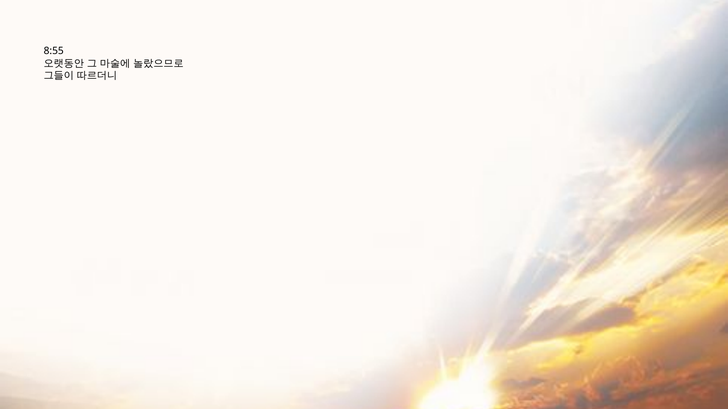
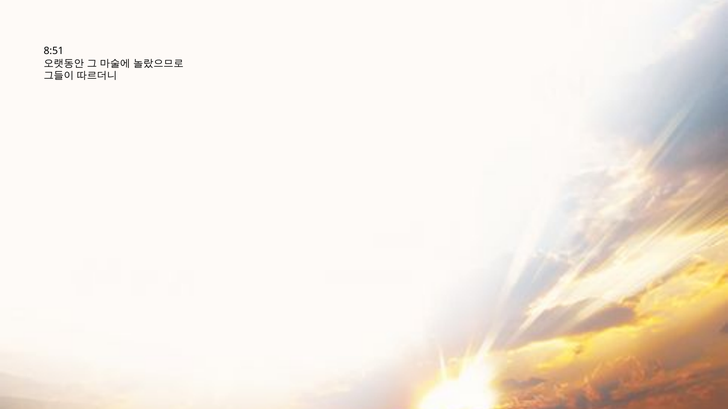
8:55: 8:55 -> 8:51
